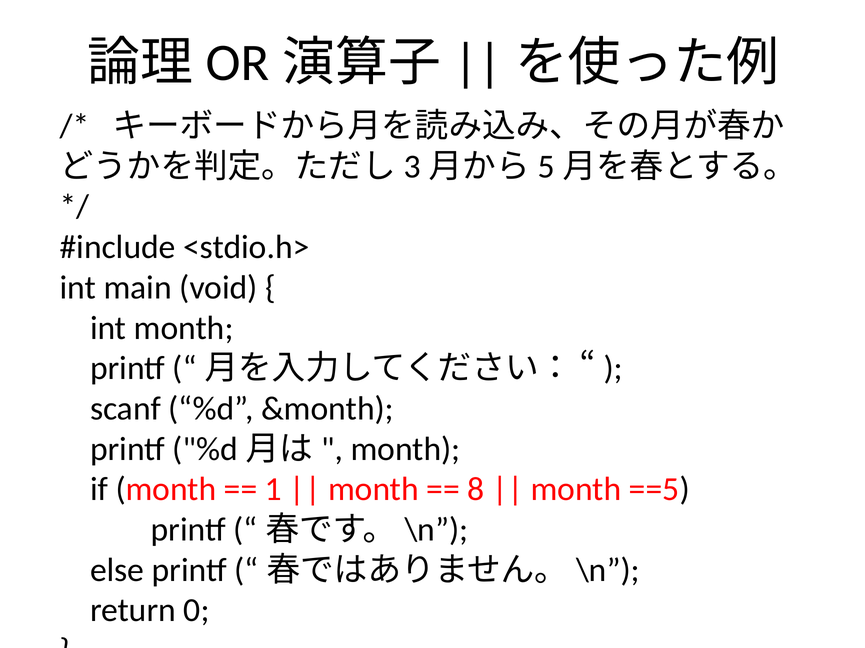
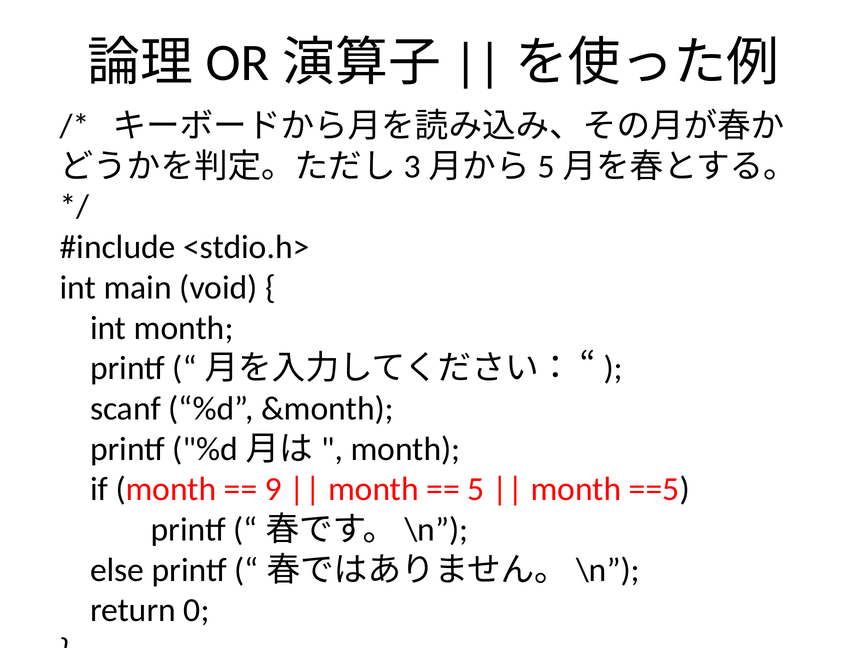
1: 1 -> 9
8: 8 -> 5
